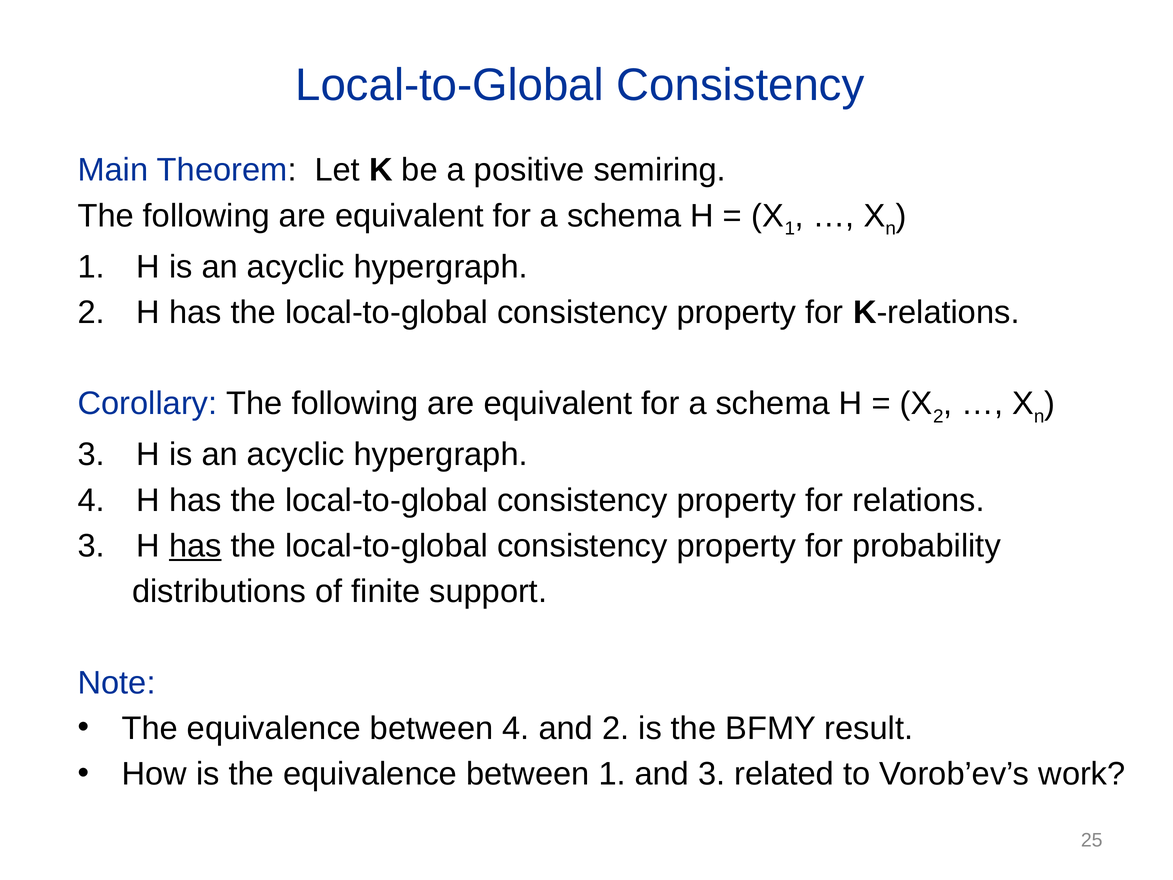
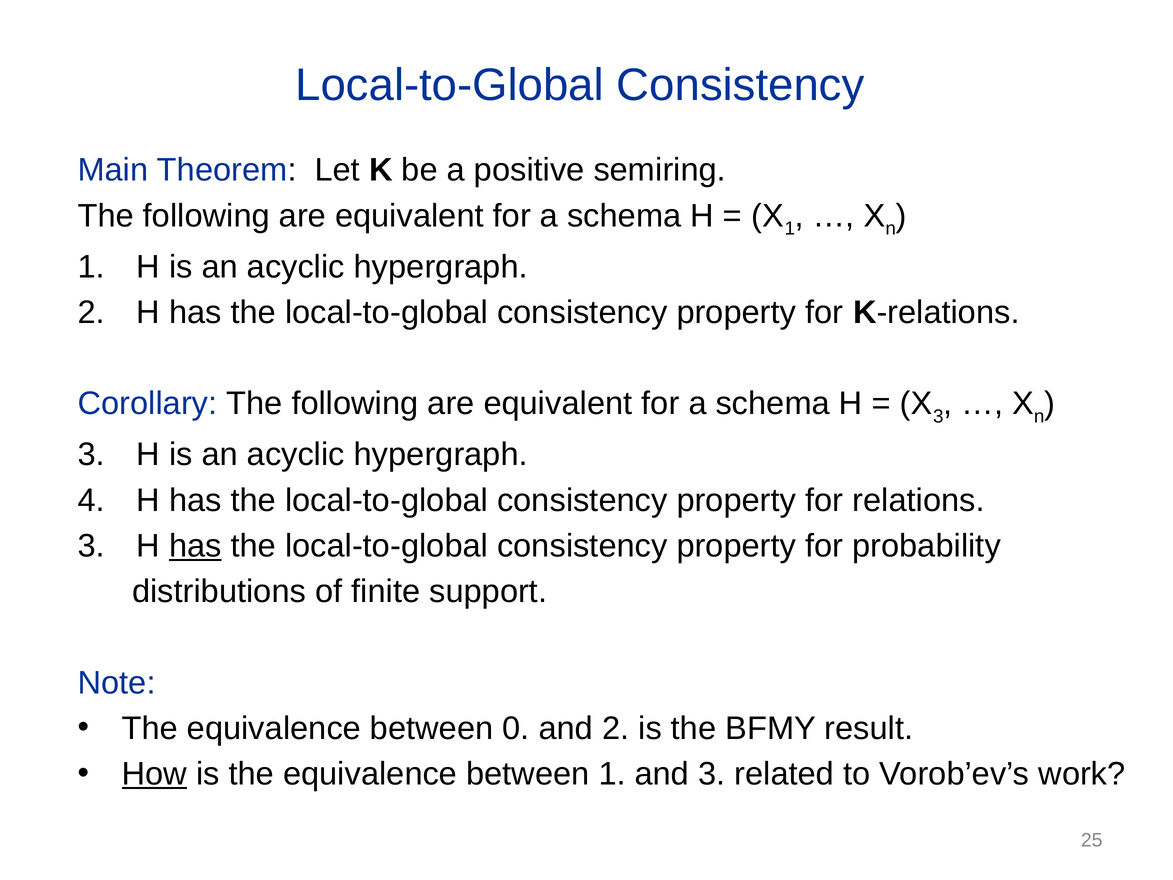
2 at (938, 416): 2 -> 3
between 4: 4 -> 0
How underline: none -> present
